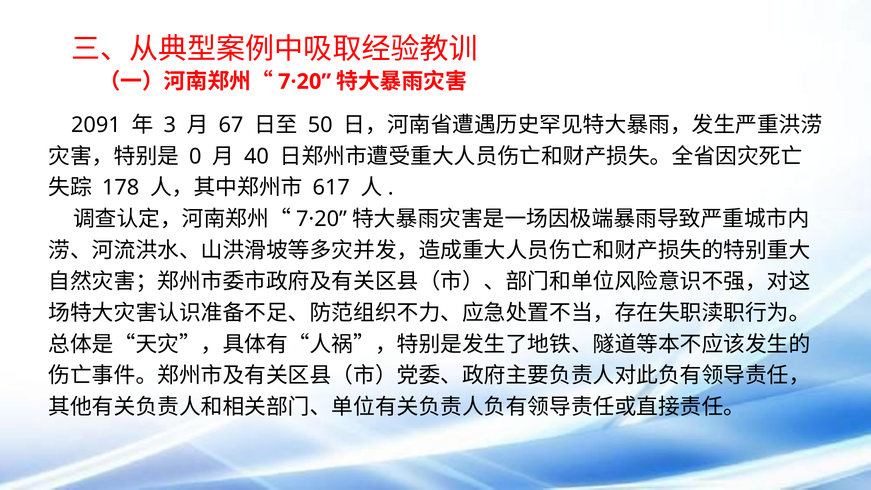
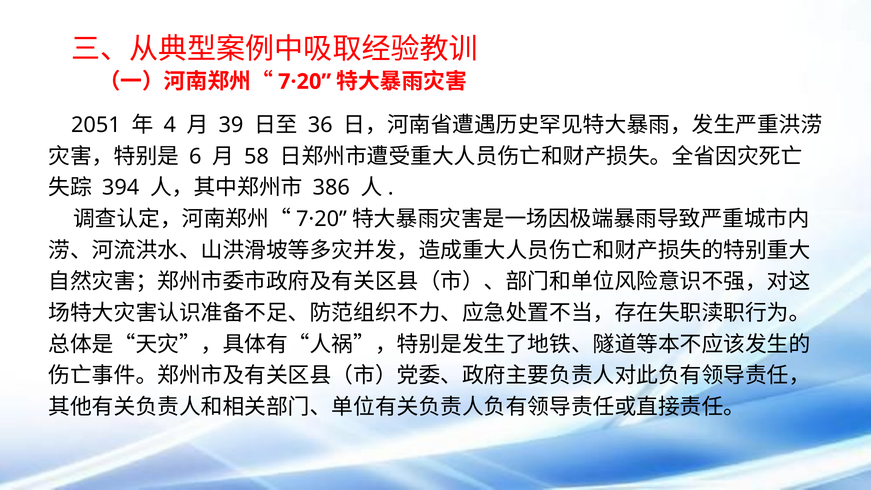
2091: 2091 -> 2051
3: 3 -> 4
67: 67 -> 39
50: 50 -> 36
0: 0 -> 6
40: 40 -> 58
178: 178 -> 394
617: 617 -> 386
